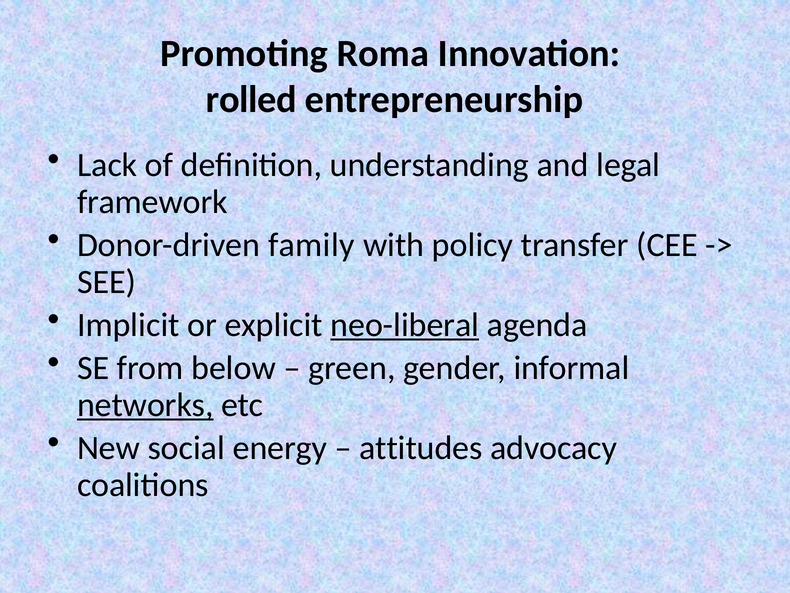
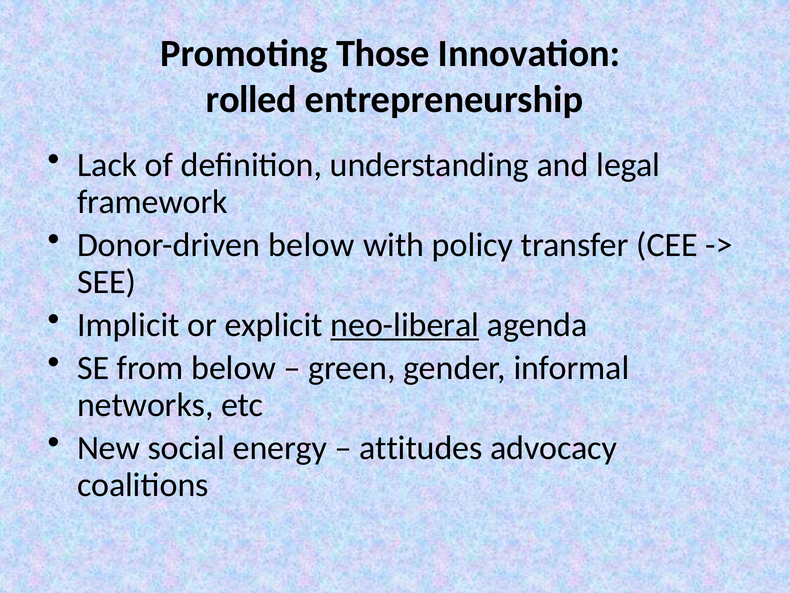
Roma: Roma -> Those
Donor-driven family: family -> below
networks underline: present -> none
